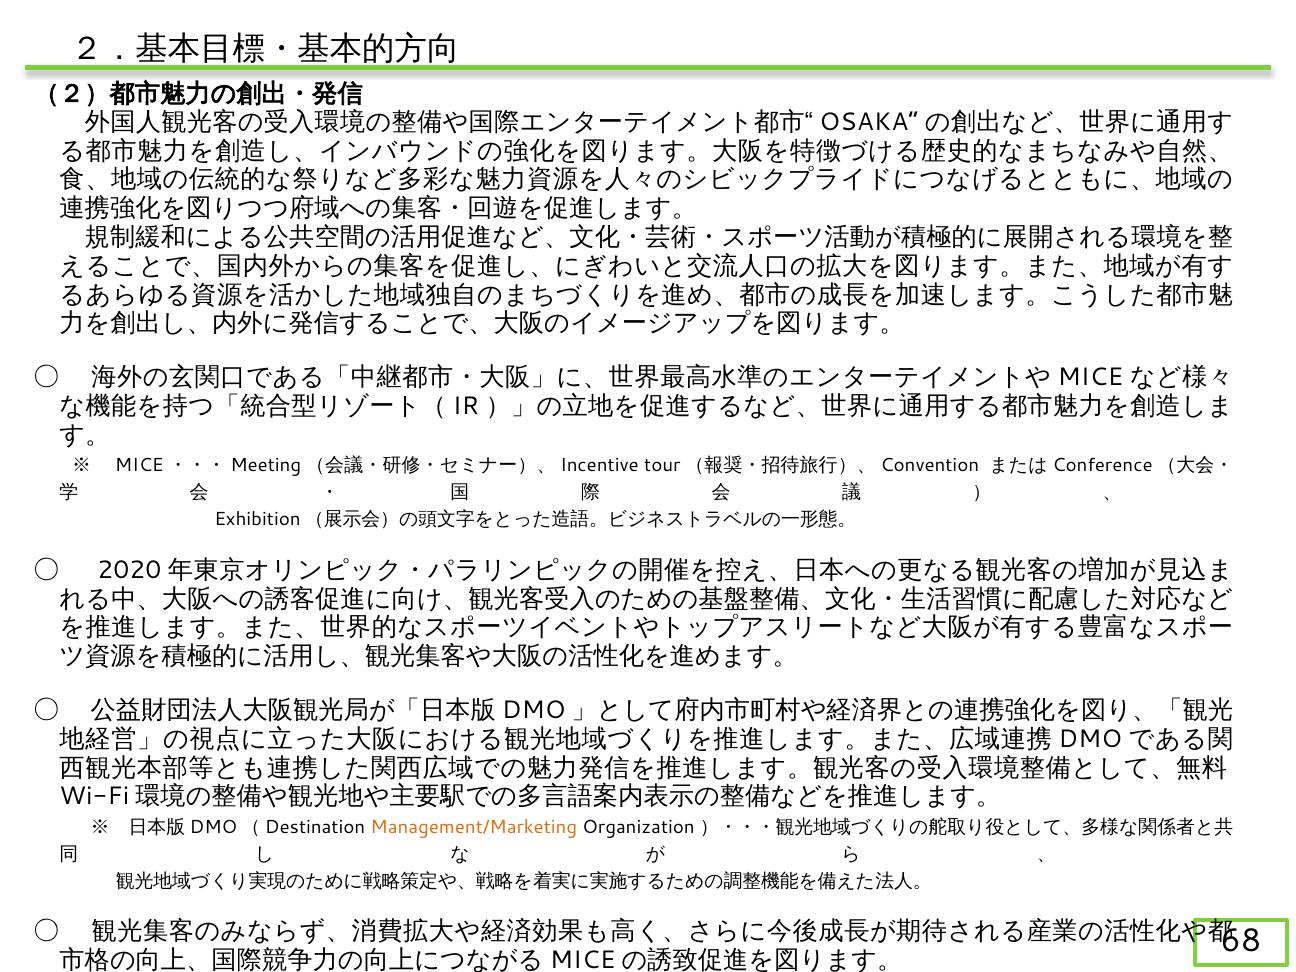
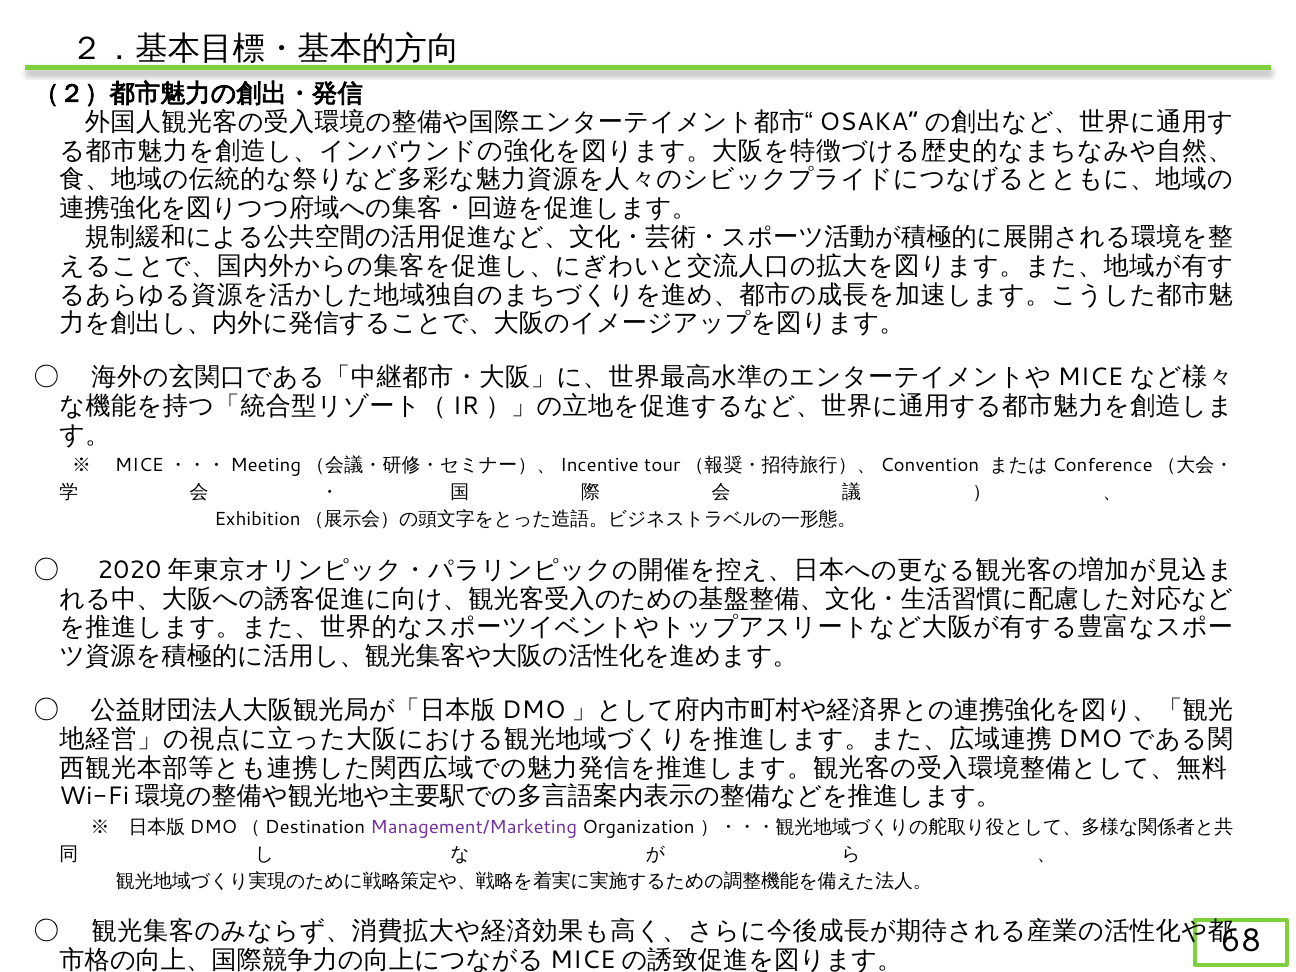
Management/Marketing colour: orange -> purple
